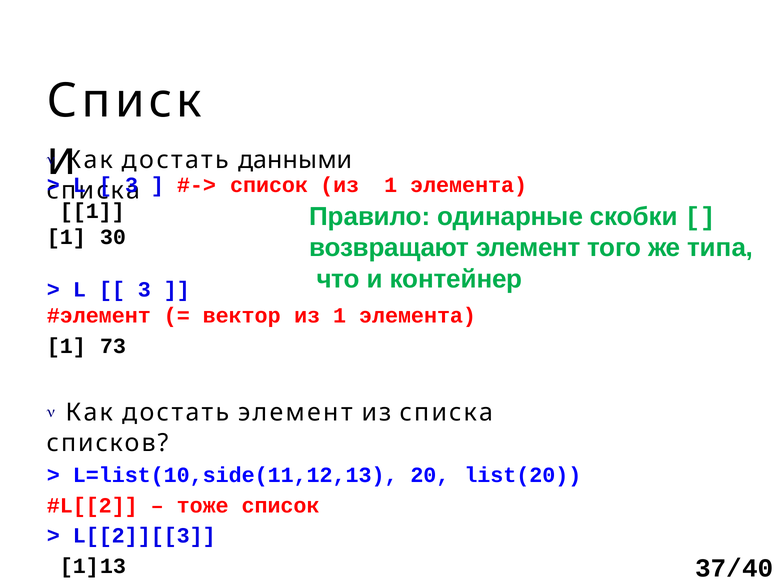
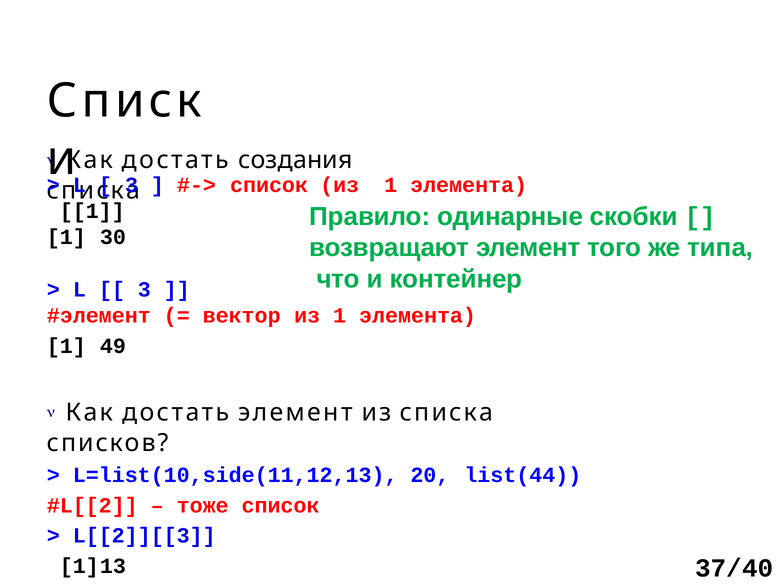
данными: данными -> создания
73: 73 -> 49
list(20: list(20 -> list(44
